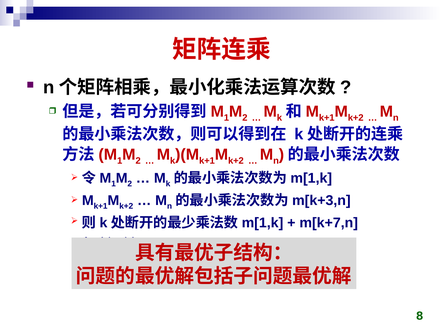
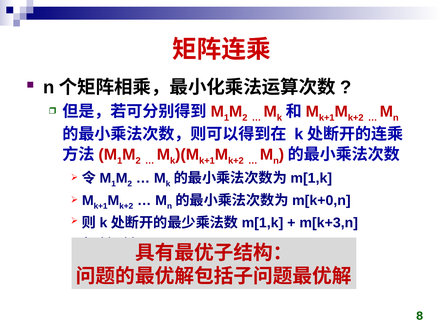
m[k+3,n: m[k+3,n -> m[k+0,n
m[k+7,n: m[k+7,n -> m[k+3,n
